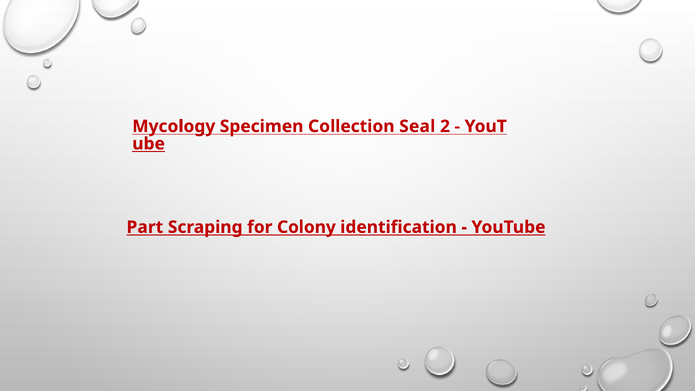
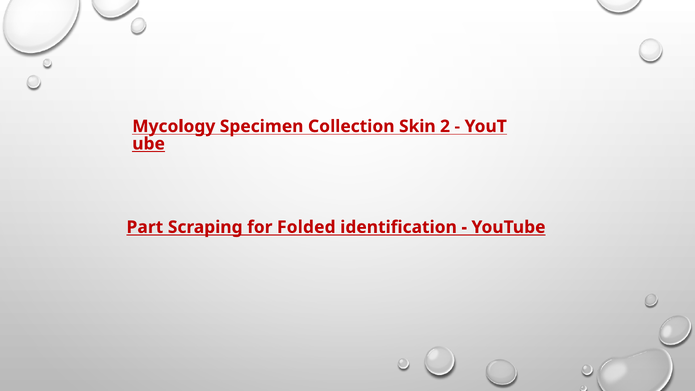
Seal: Seal -> Skin
Colony: Colony -> Folded
